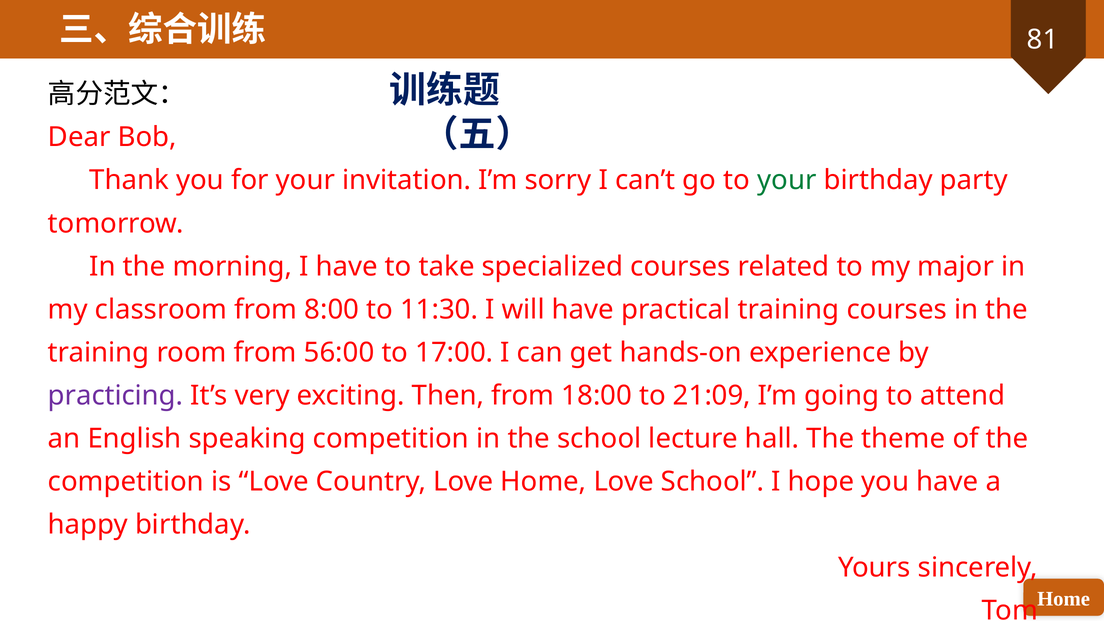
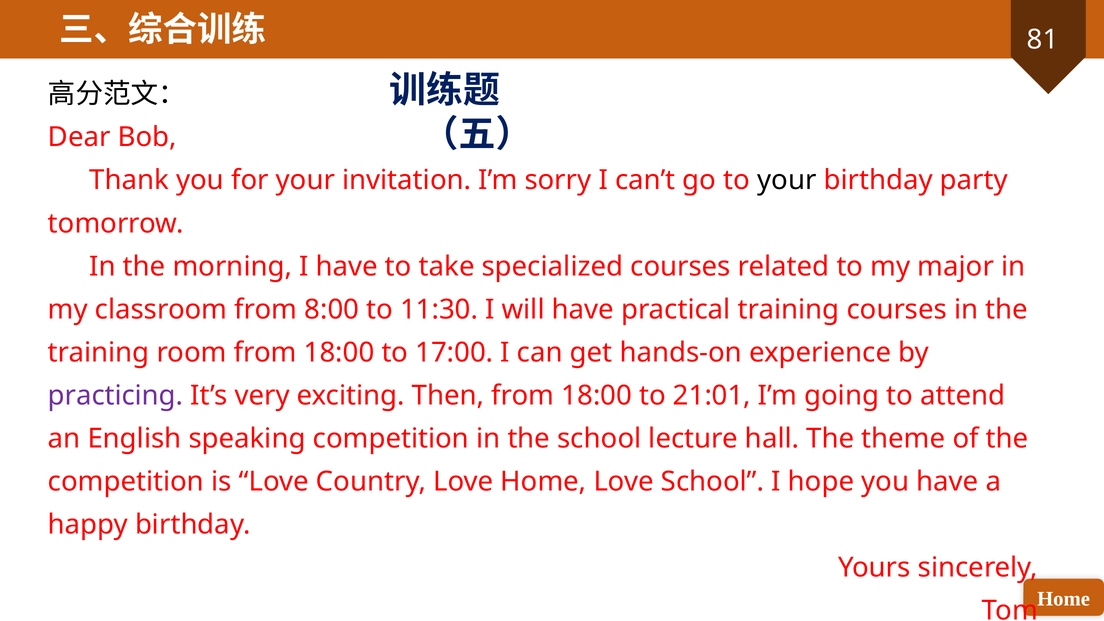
your at (787, 180) colour: green -> black
room from 56:00: 56:00 -> 18:00
21:09: 21:09 -> 21:01
